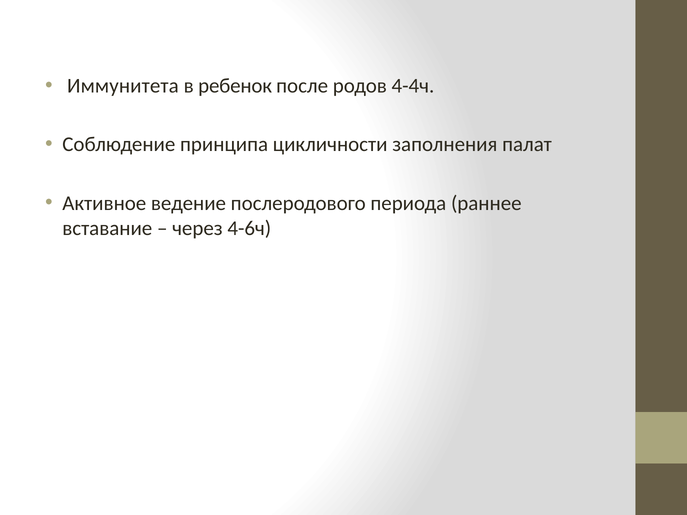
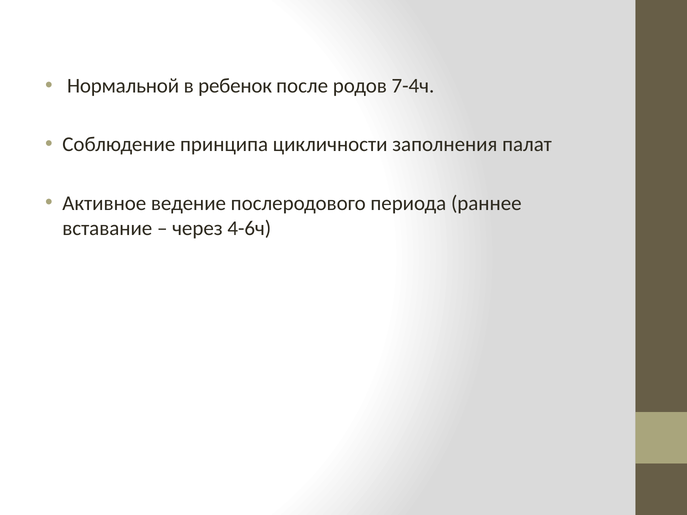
Иммунитета: Иммунитета -> Нормальной
4-4ч: 4-4ч -> 7-4ч
